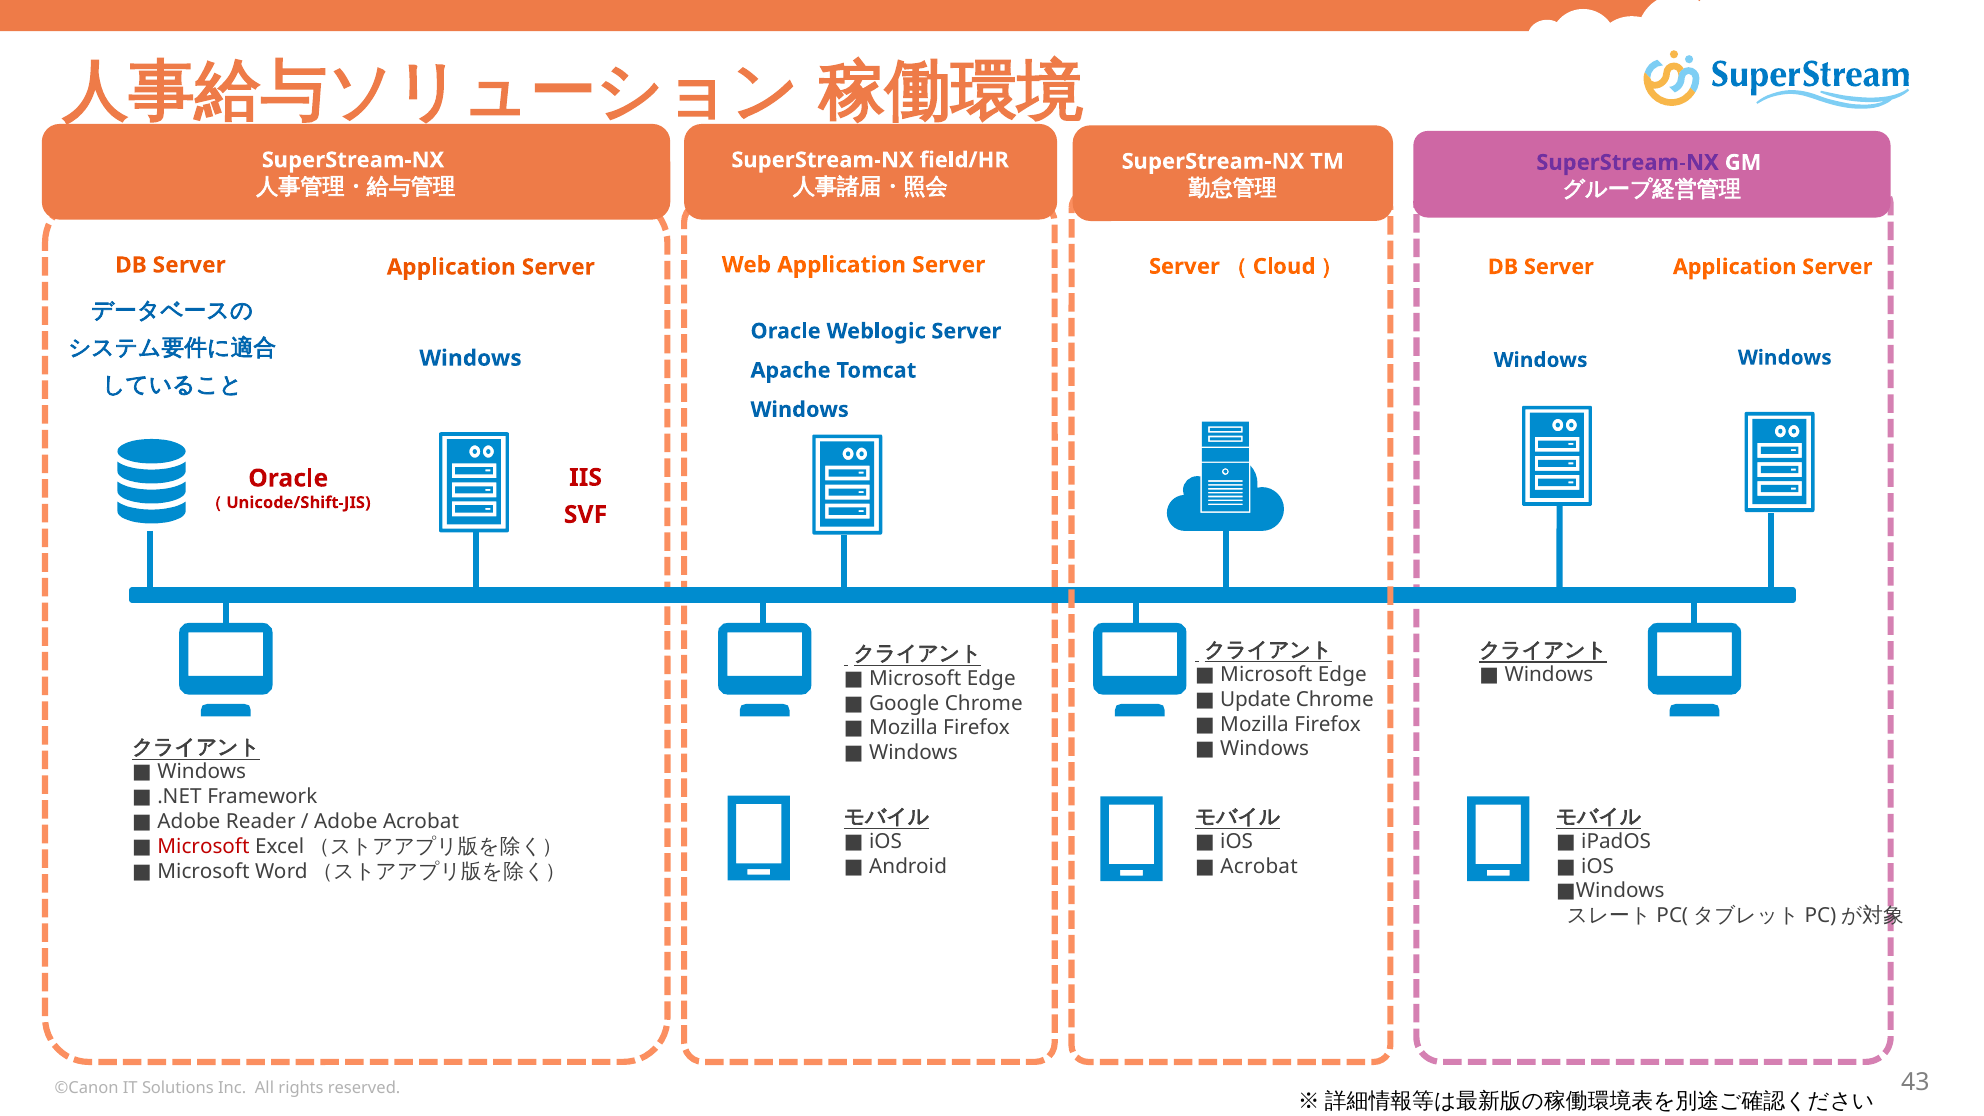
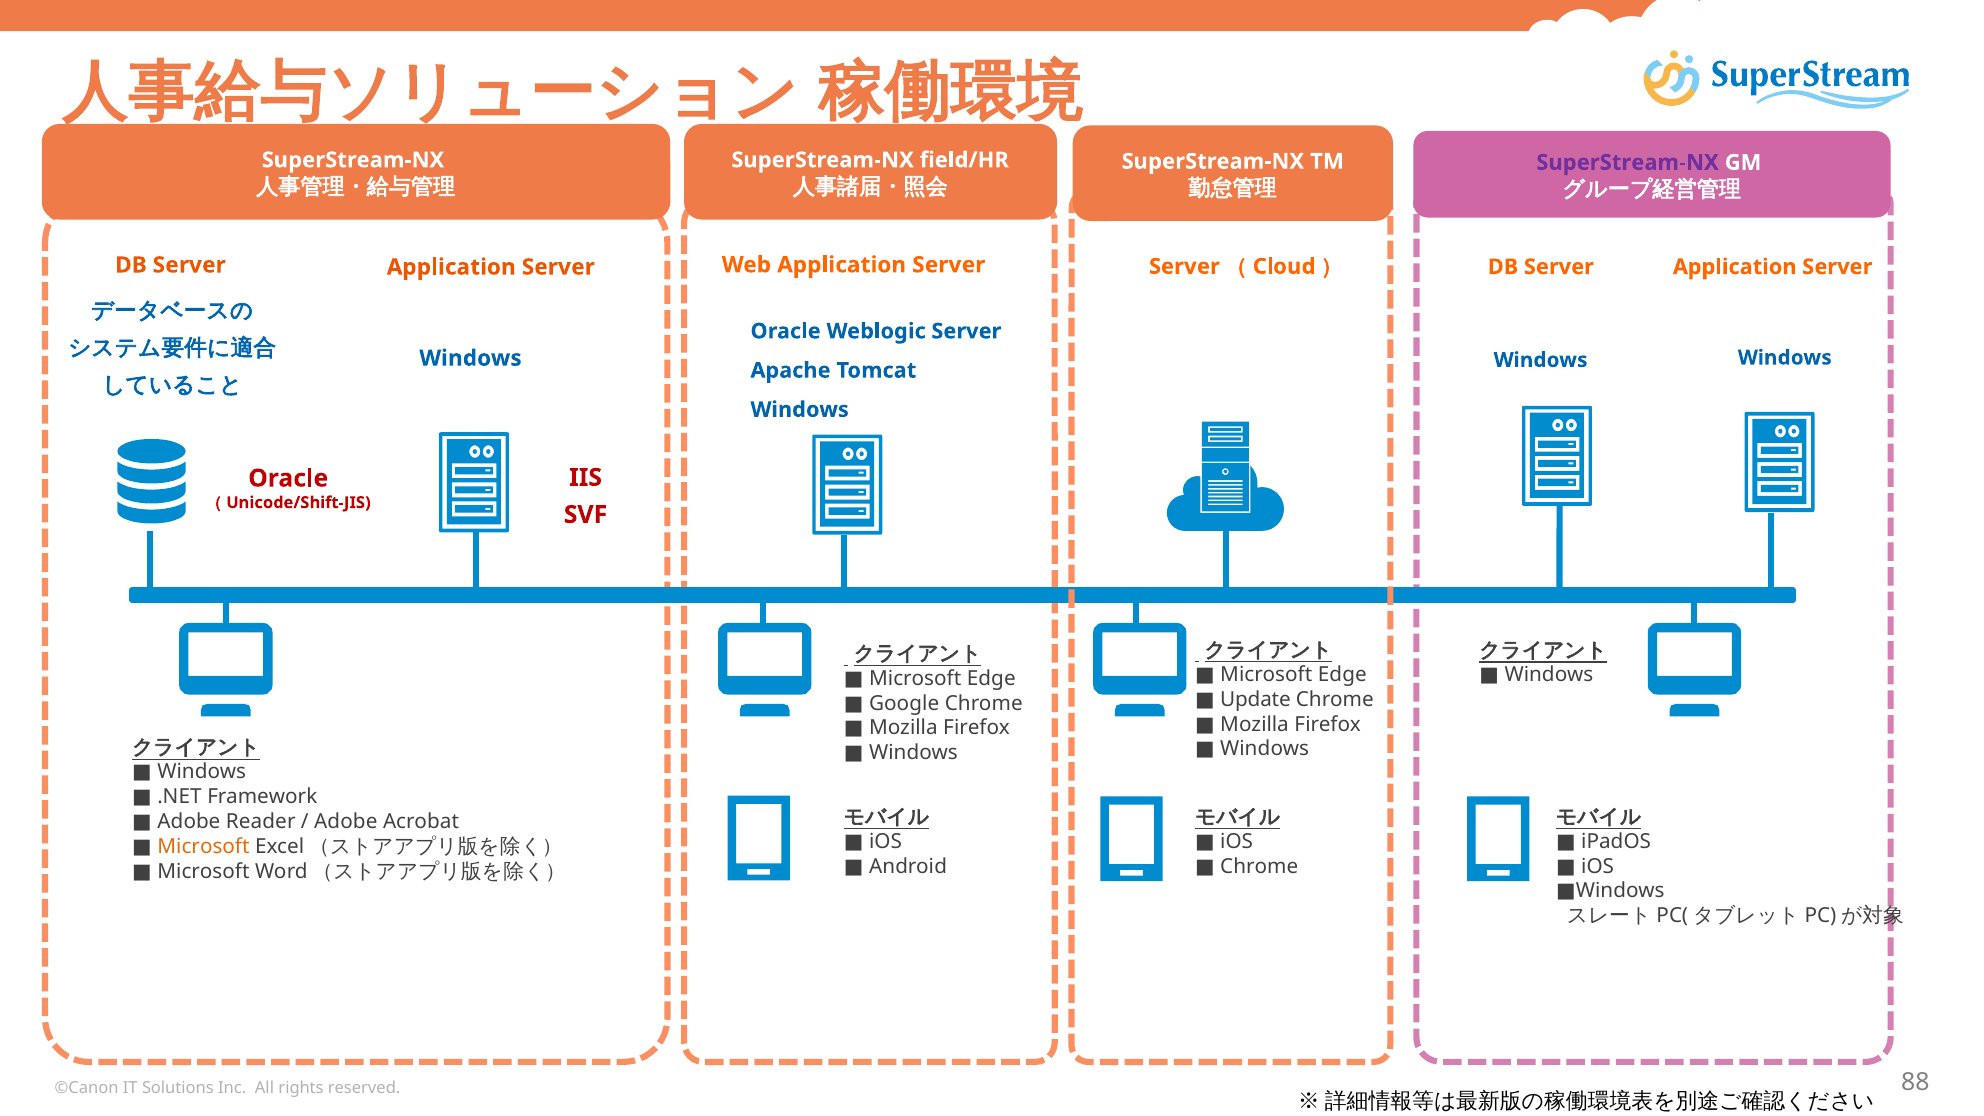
Microsoft at (203, 846) colour: red -> orange
Acrobat at (1259, 866): Acrobat -> Chrome
43: 43 -> 88
